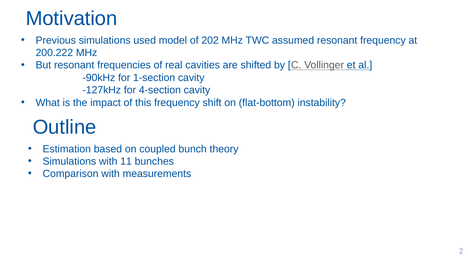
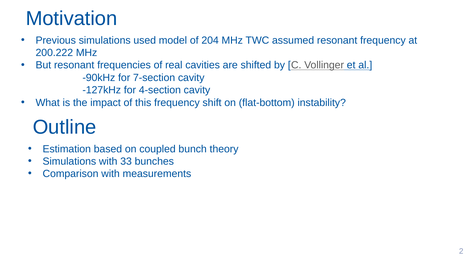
202: 202 -> 204
1-section: 1-section -> 7-section
11: 11 -> 33
